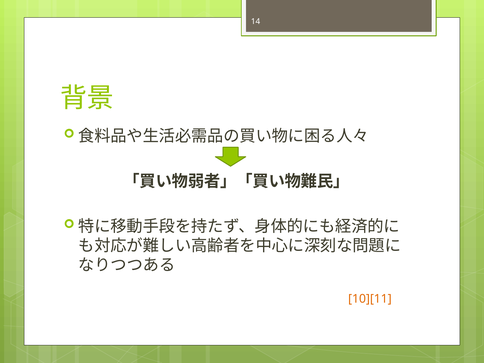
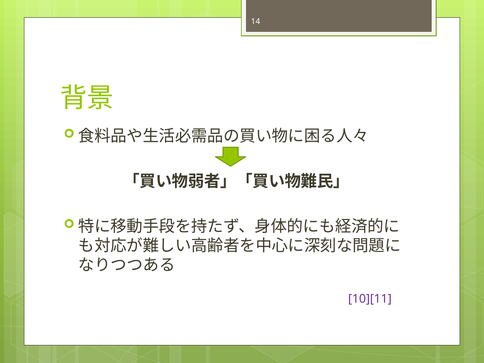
10][11 colour: orange -> purple
